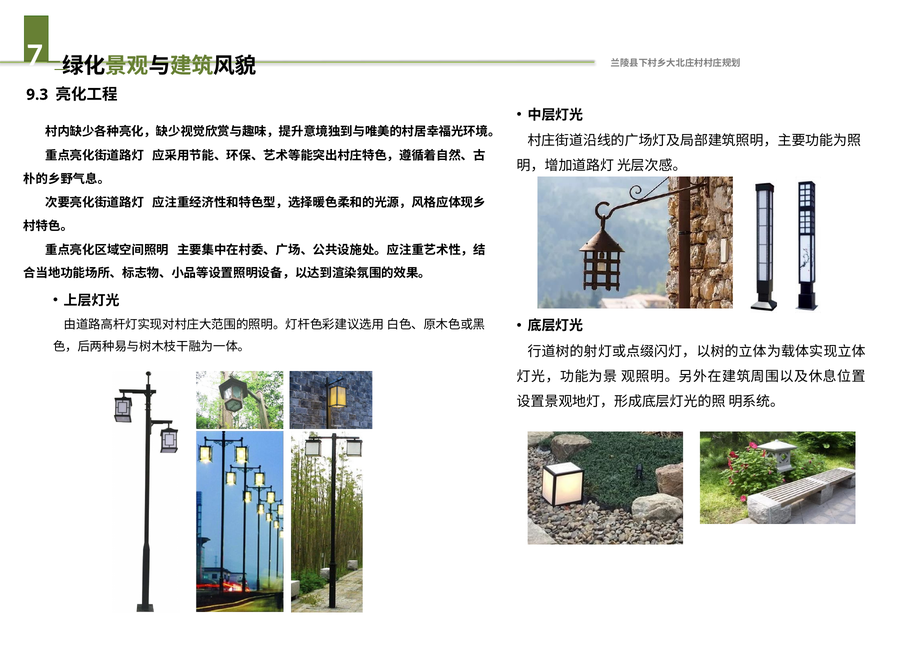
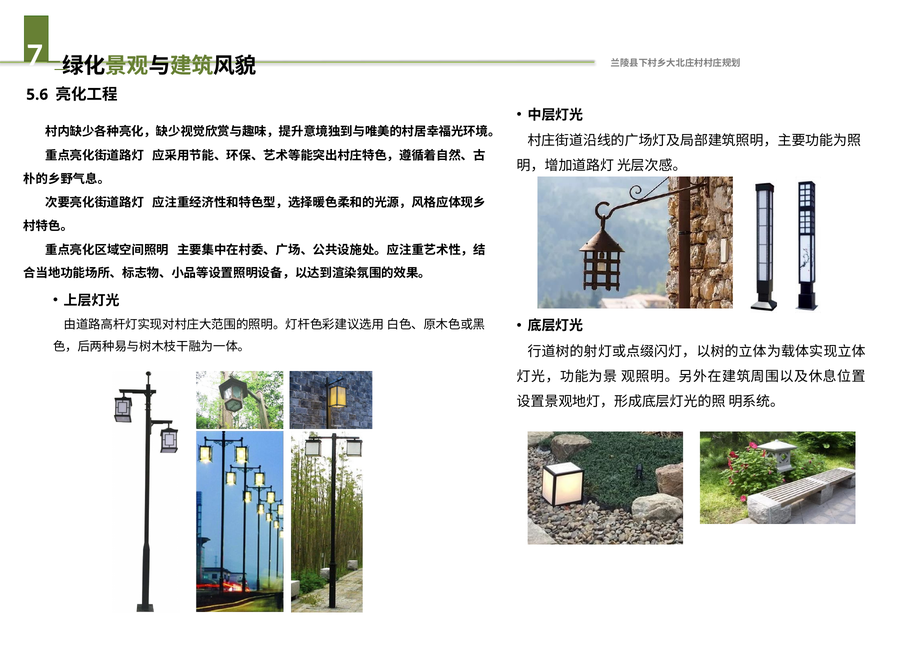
9.3: 9.3 -> 5.6
